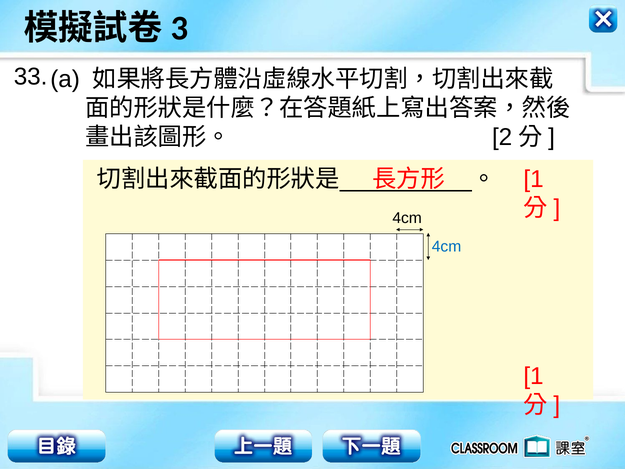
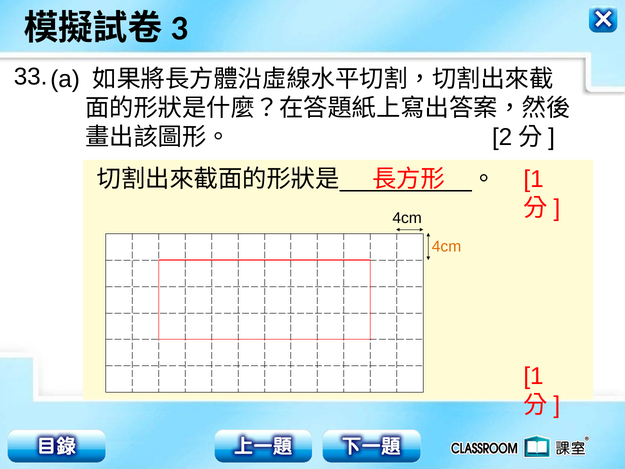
4cm at (447, 246) colour: blue -> orange
